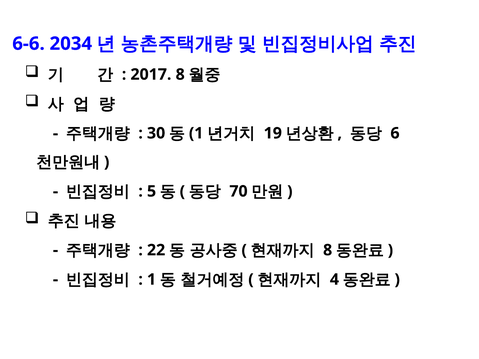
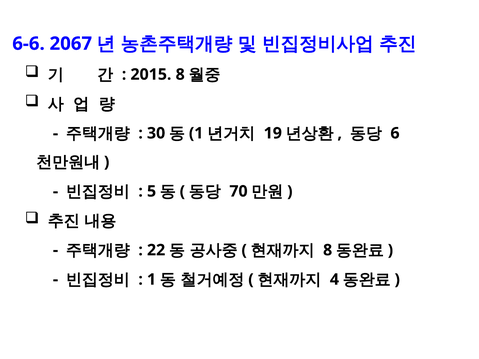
2034: 2034 -> 2067
2017: 2017 -> 2015
